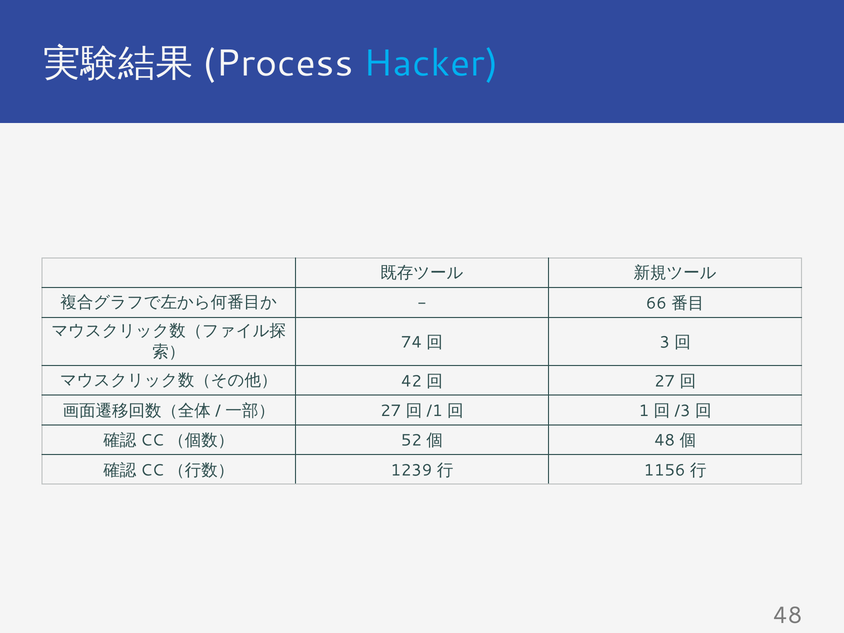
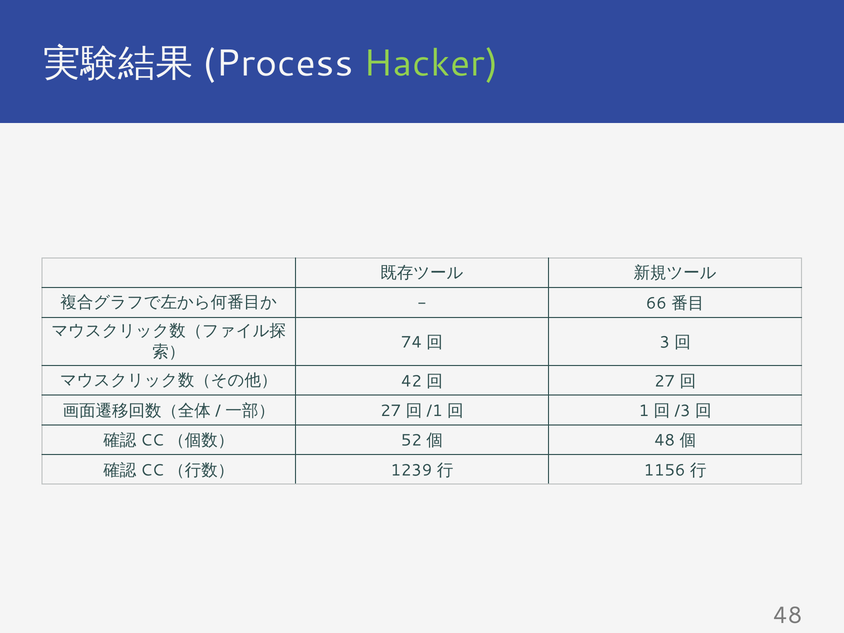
Hacker colour: light blue -> light green
